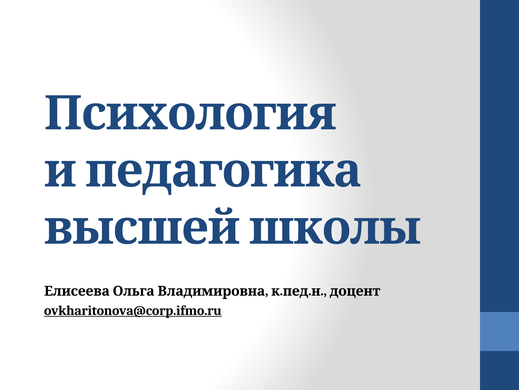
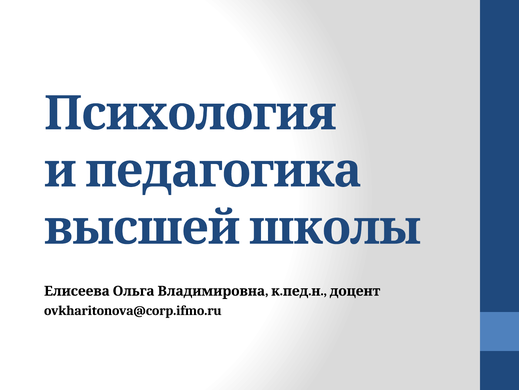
ovkharitonova@corp.ifmo.ru underline: present -> none
